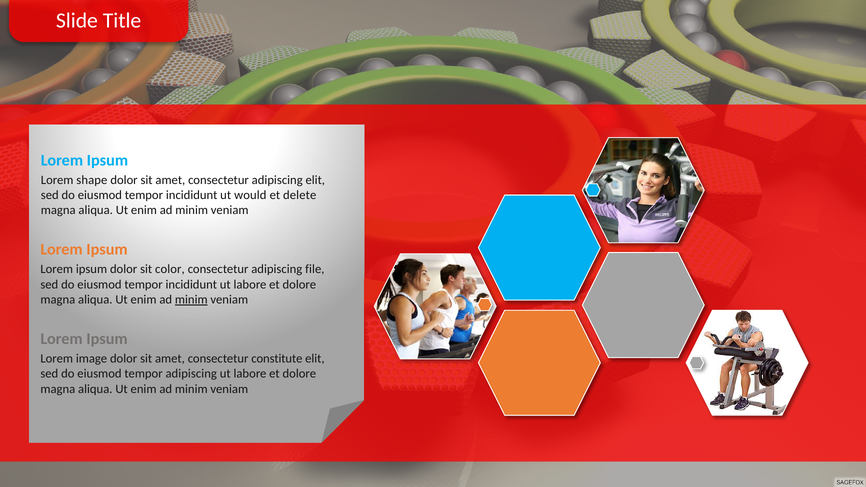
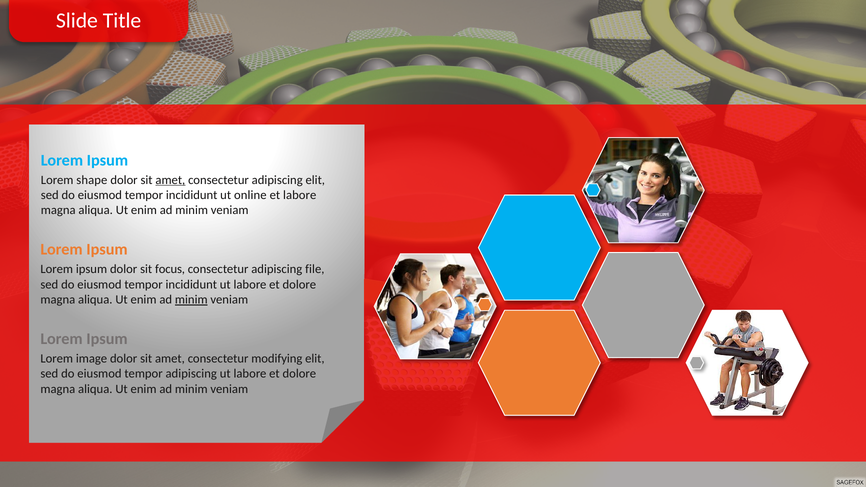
amet at (170, 180) underline: none -> present
would: would -> online
et delete: delete -> labore
color: color -> focus
constitute: constitute -> modifying
